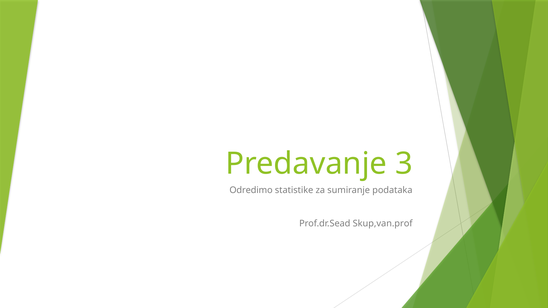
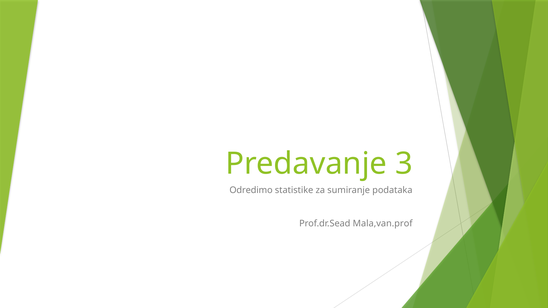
Skup,van.prof: Skup,van.prof -> Mala,van.prof
